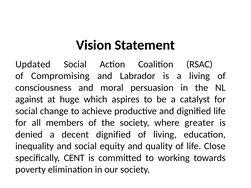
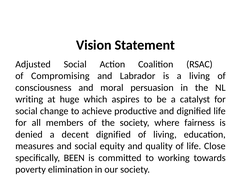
Updated: Updated -> Adjusted
against: against -> writing
greater: greater -> fairness
inequality: inequality -> measures
CENT: CENT -> BEEN
